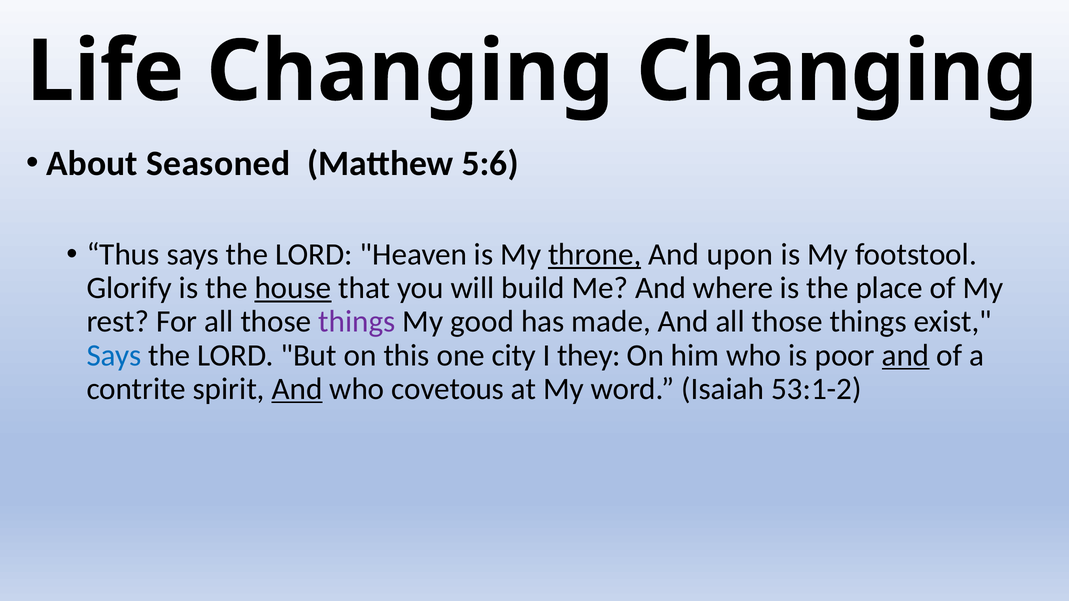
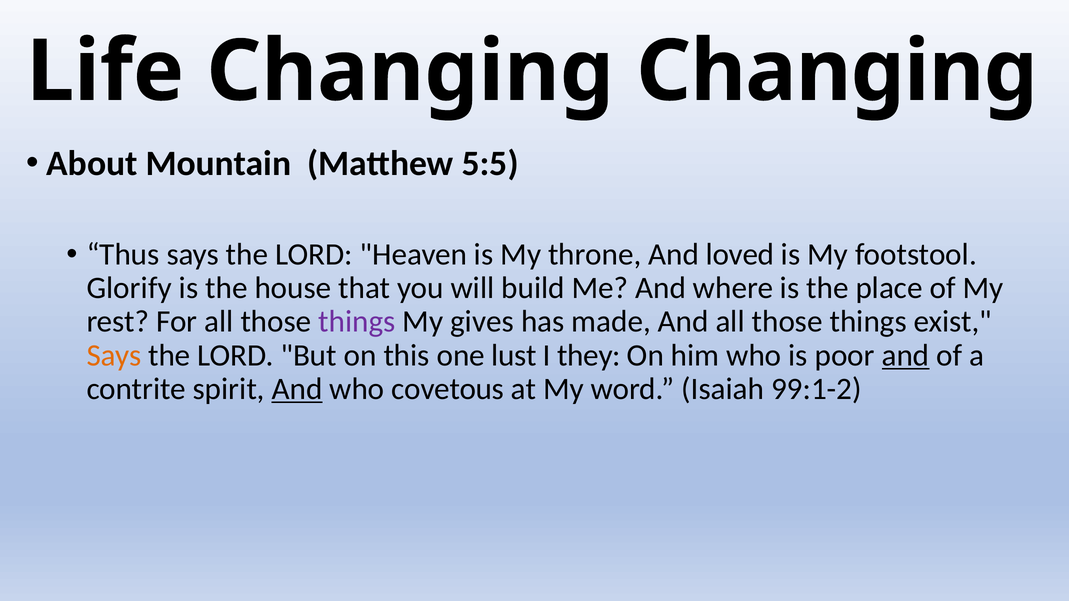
Seasoned: Seasoned -> Mountain
5:6: 5:6 -> 5:5
throne underline: present -> none
upon: upon -> loved
house underline: present -> none
good: good -> gives
Says at (114, 355) colour: blue -> orange
city: city -> lust
53:1-2: 53:1-2 -> 99:1-2
